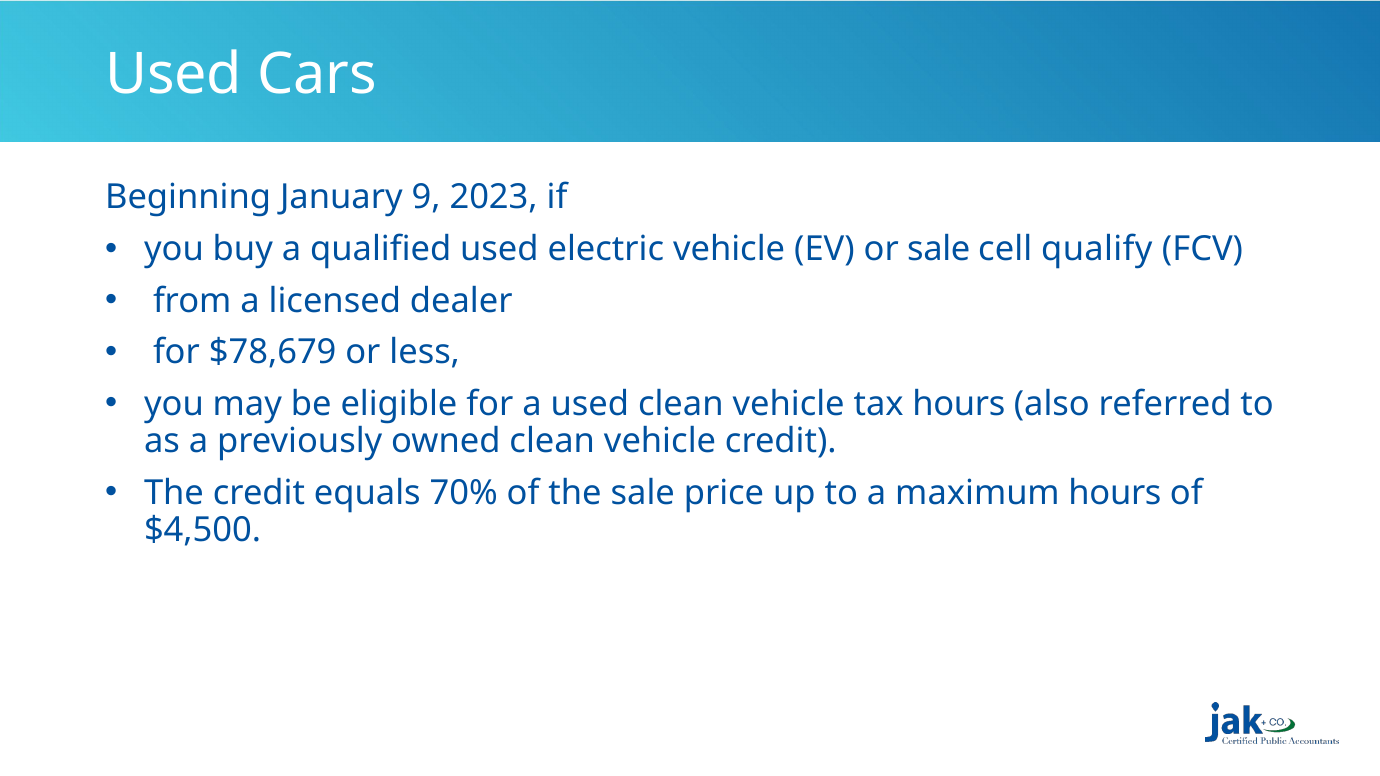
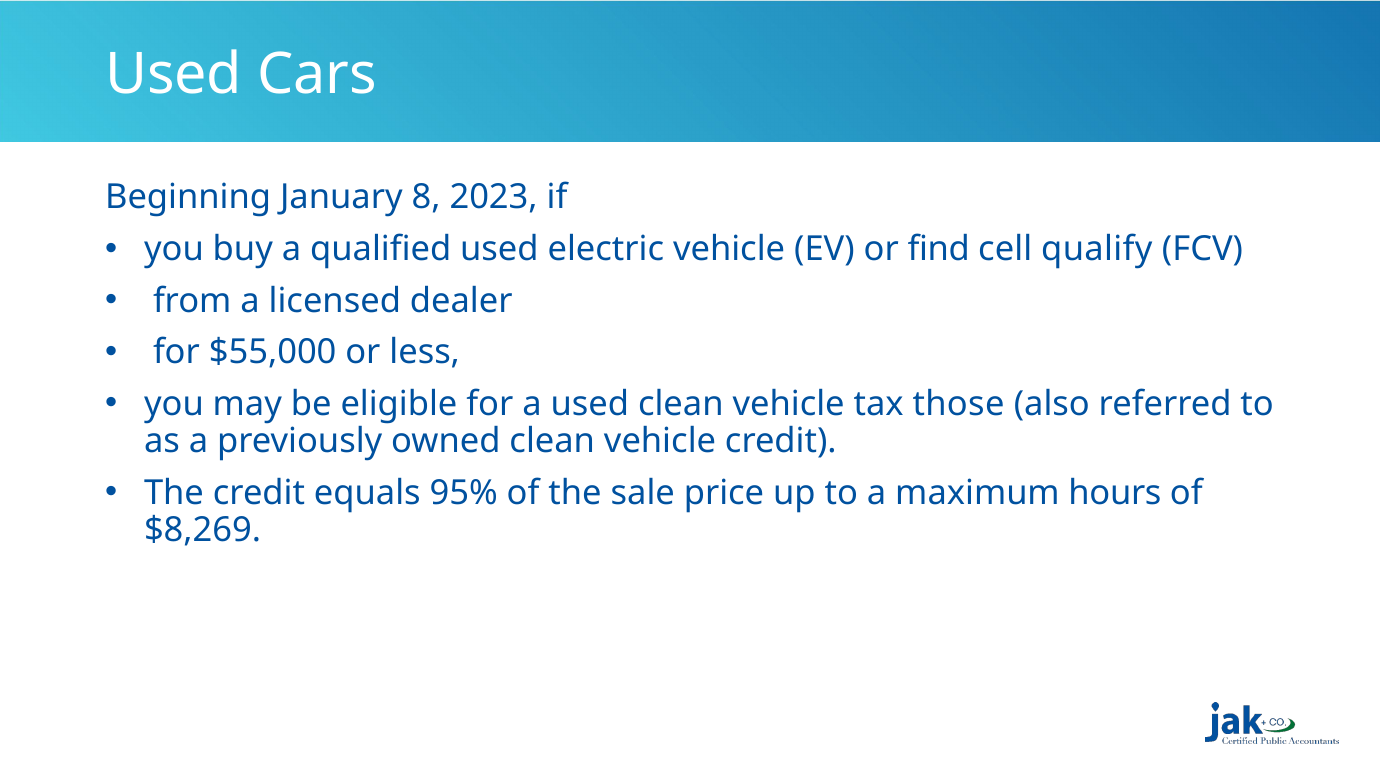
9: 9 -> 8
or sale: sale -> find
$78,679: $78,679 -> $55,000
tax hours: hours -> those
70%: 70% -> 95%
$4,500: $4,500 -> $8,269
